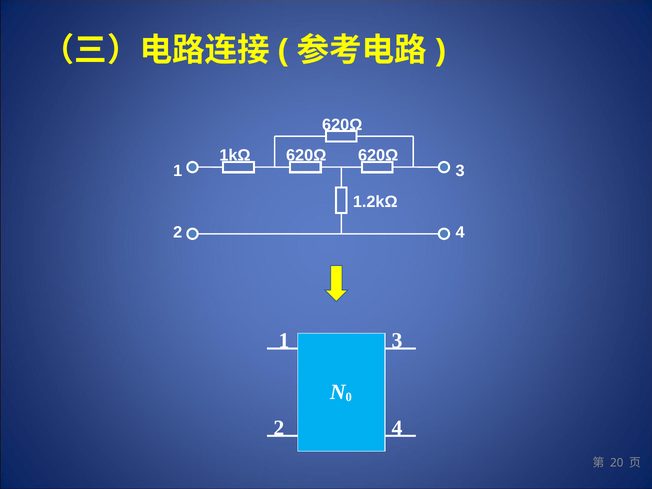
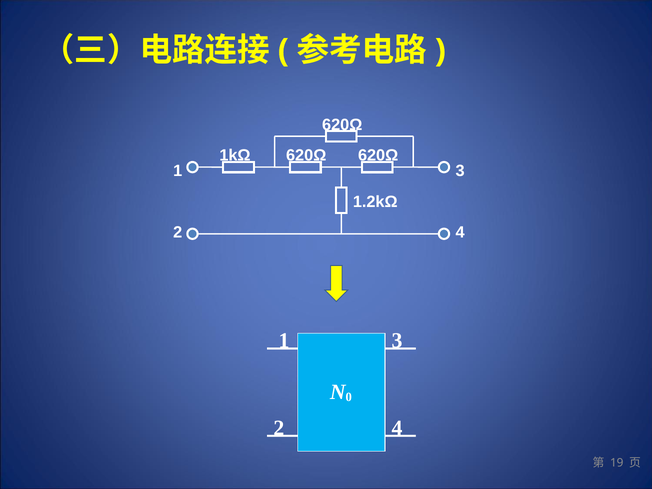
20: 20 -> 19
